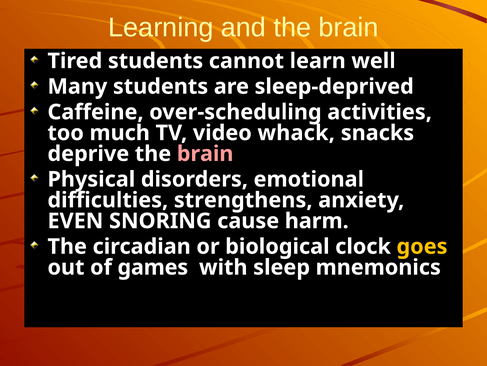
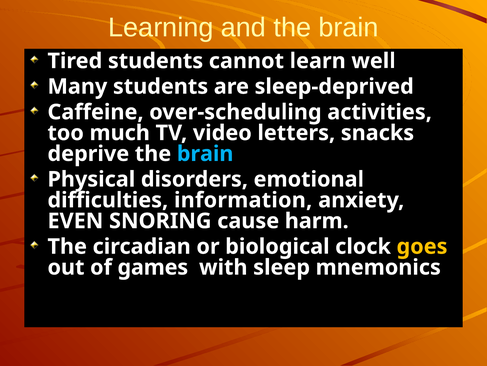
whack: whack -> letters
brain at (205, 153) colour: pink -> light blue
strengthens: strengthens -> information
